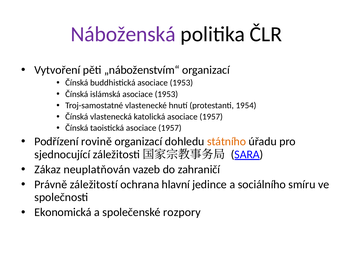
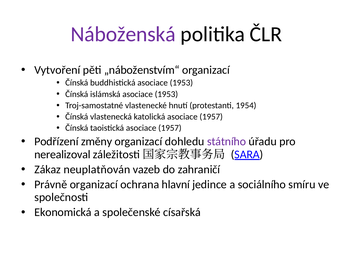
rovině: rovině -> změny
státního colour: orange -> purple
sjednocující: sjednocující -> nerealizoval
Právně záležitostí: záležitostí -> organizací
rozpory: rozpory -> císařská
